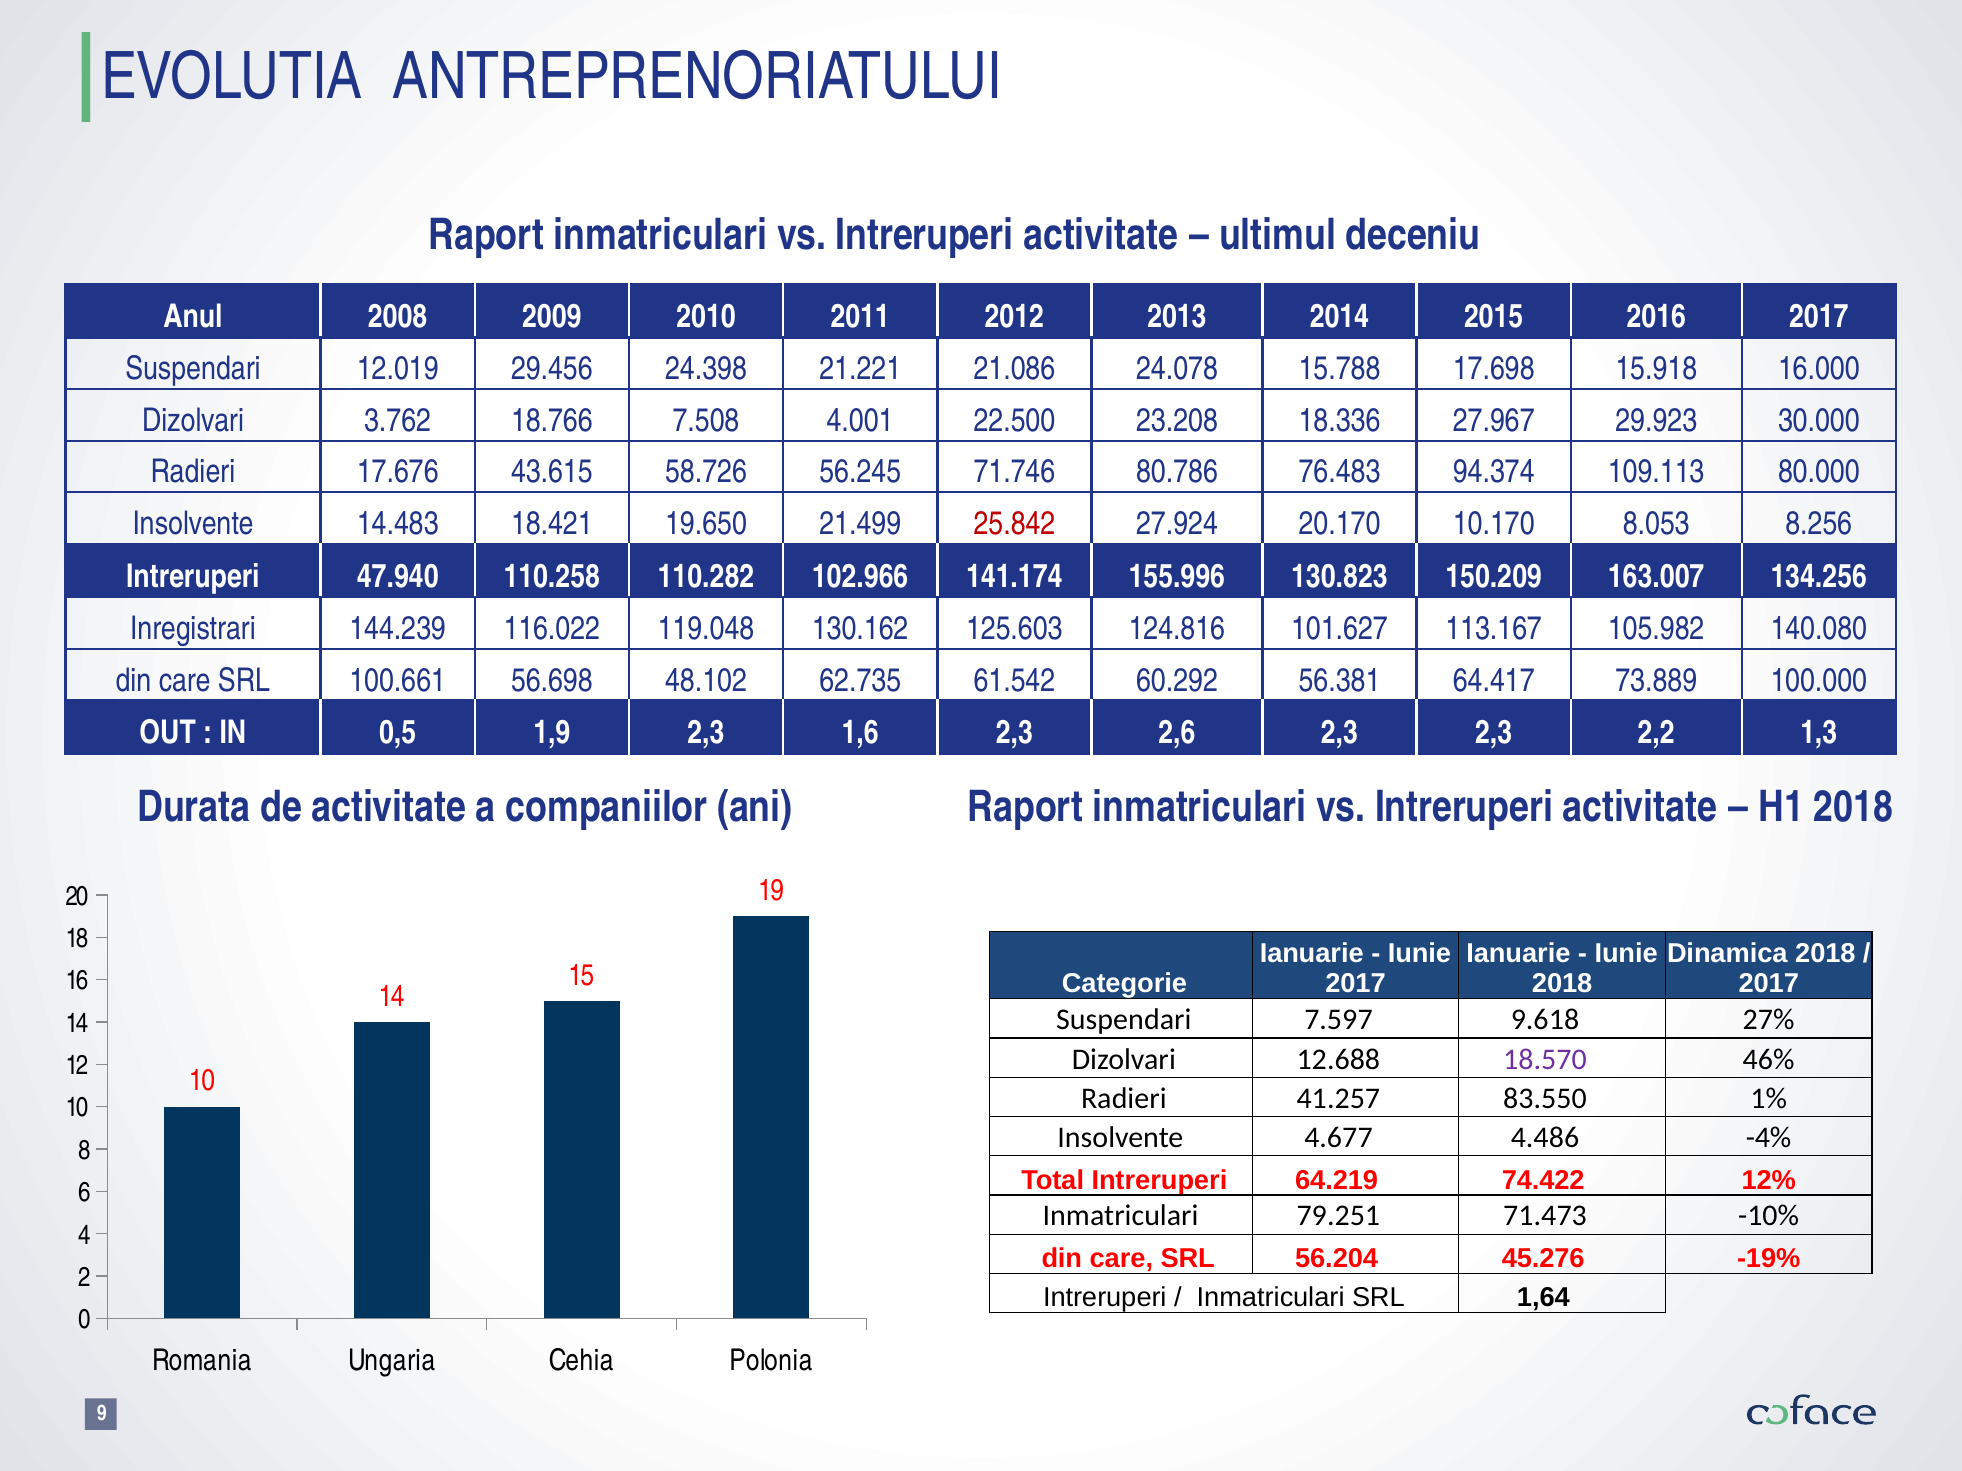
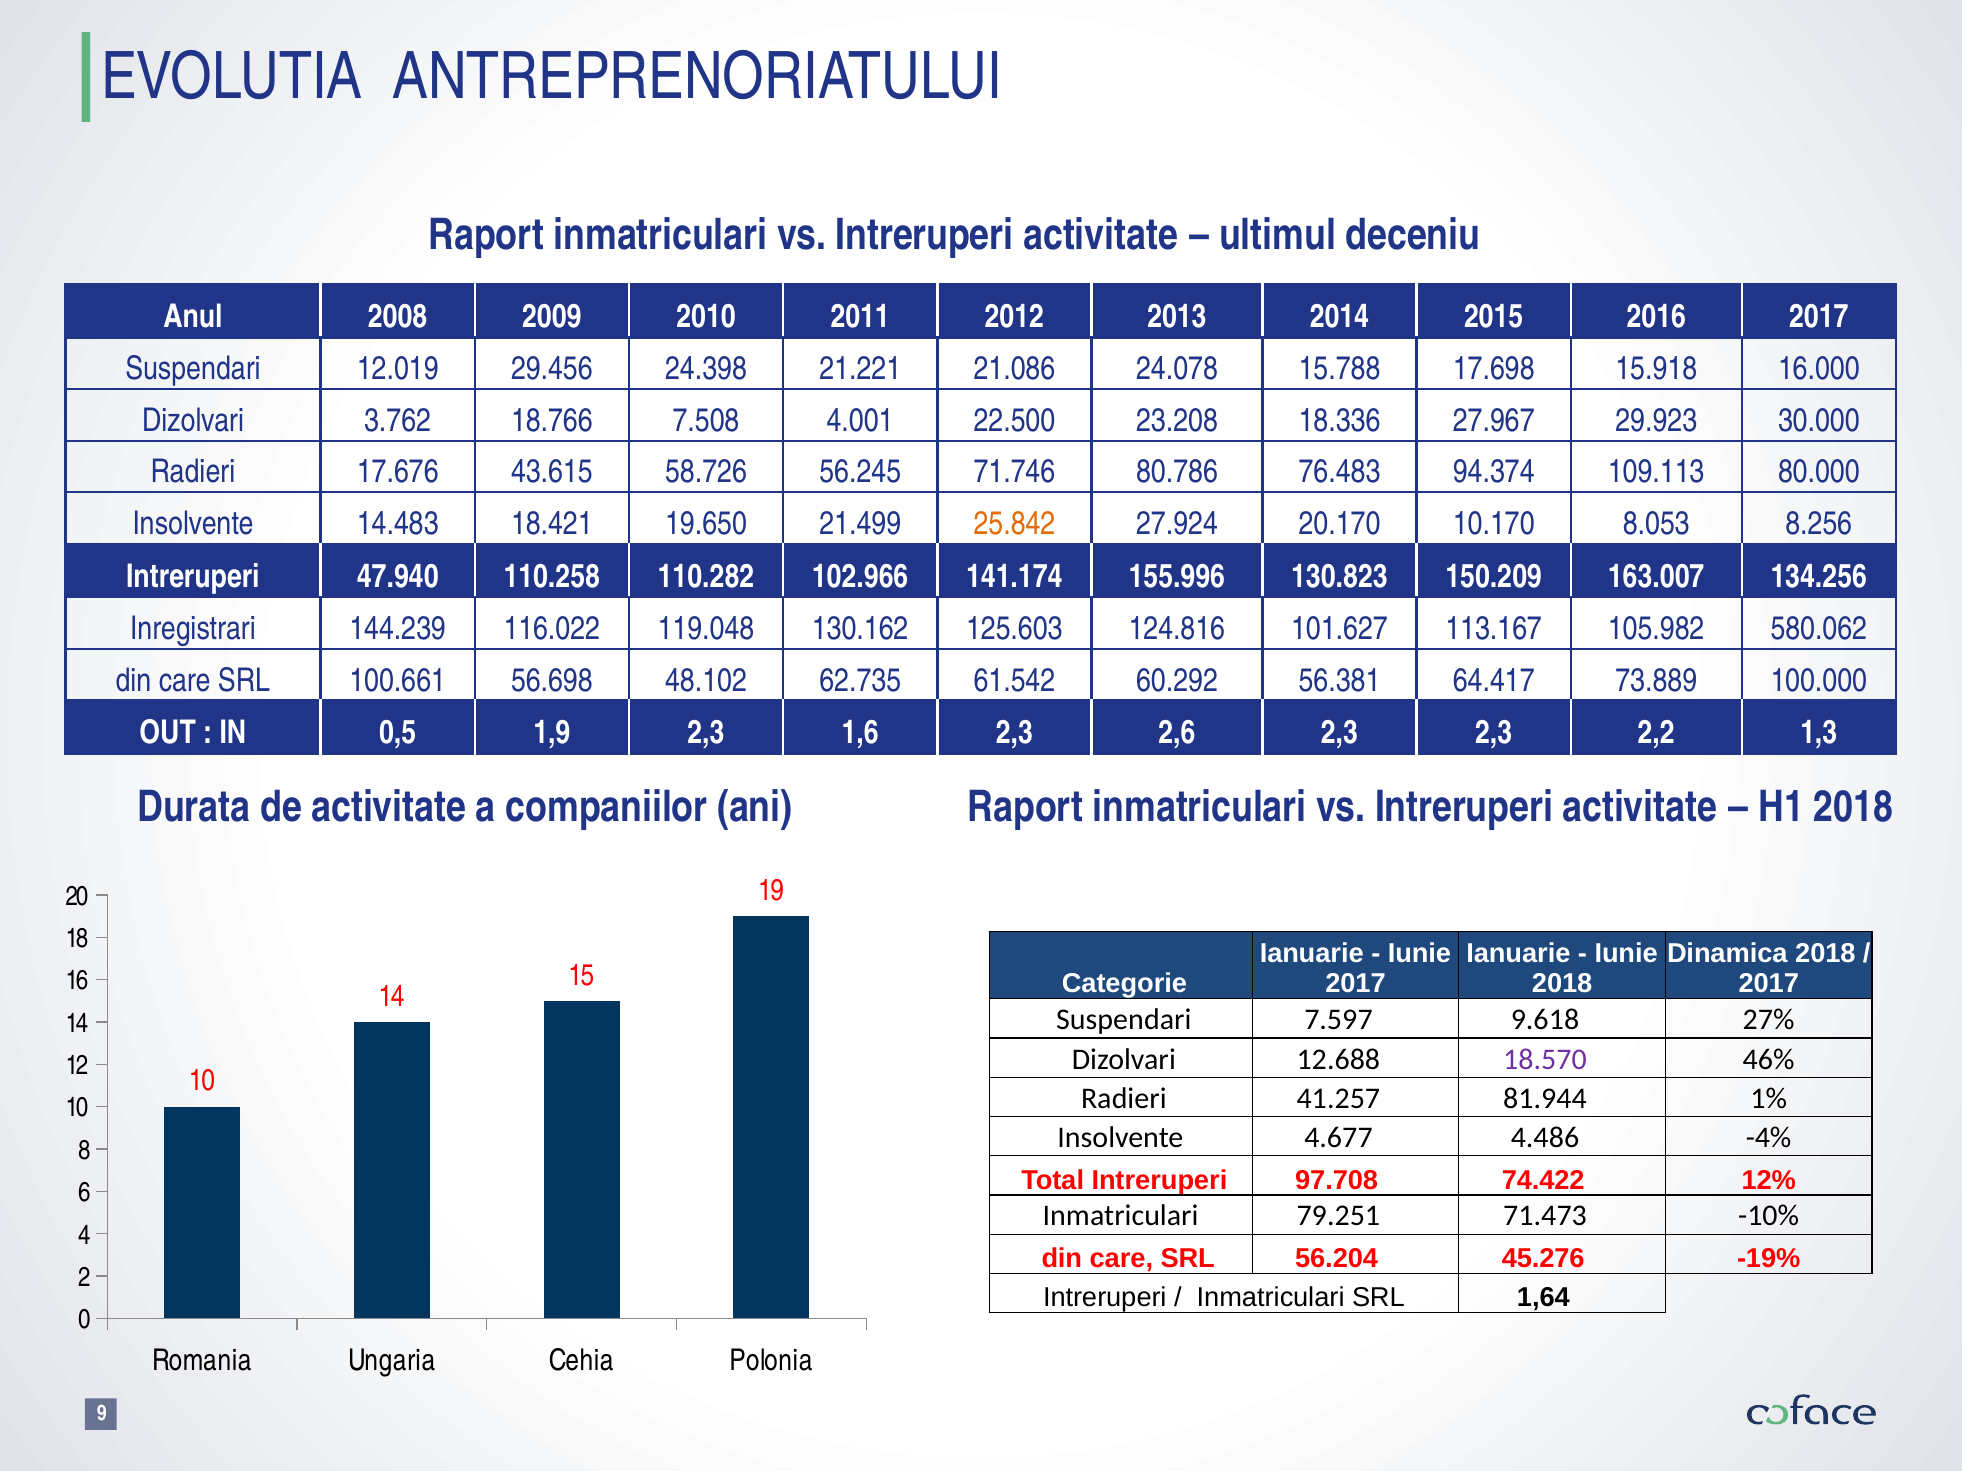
25.842 colour: red -> orange
140.080: 140.080 -> 580.062
83.550: 83.550 -> 81.944
64.219: 64.219 -> 97.708
